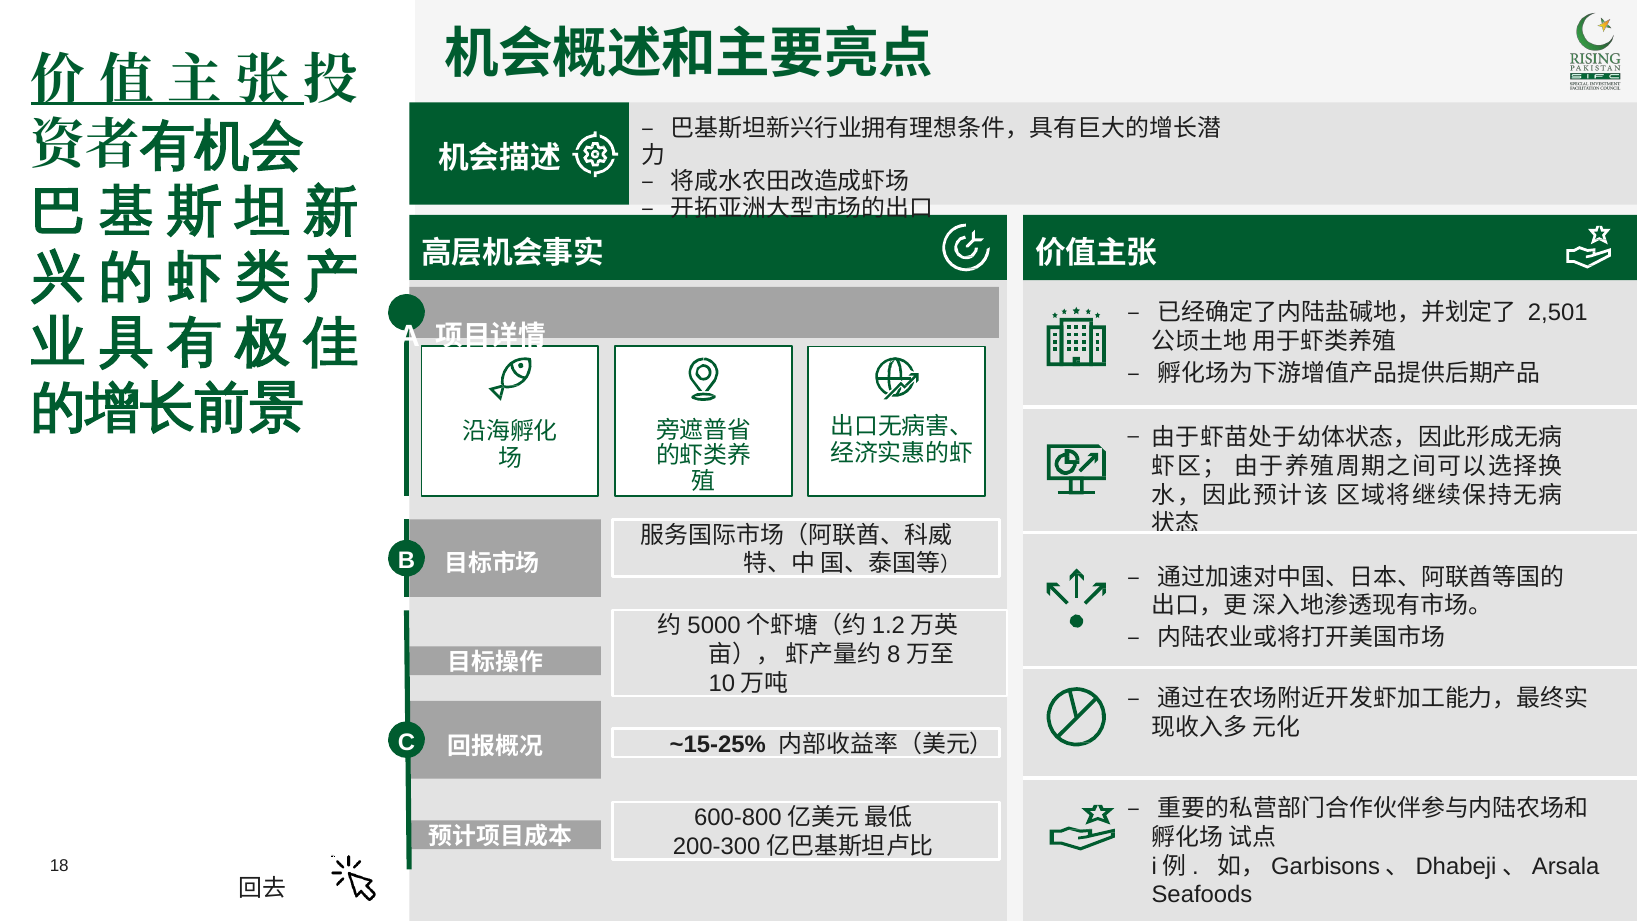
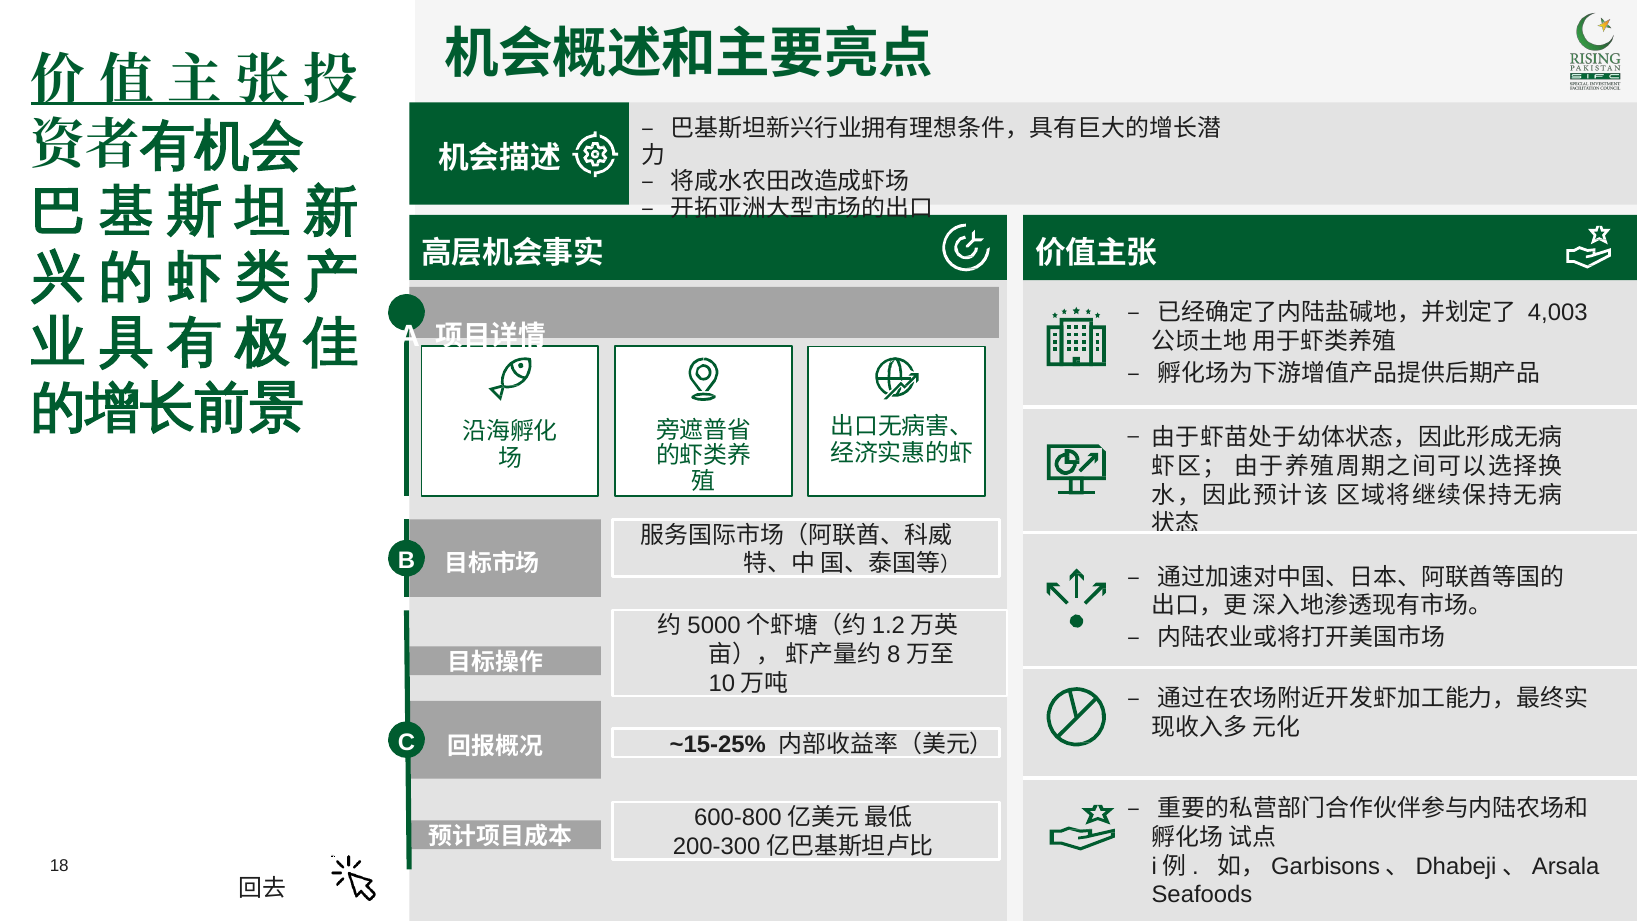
2,501: 2,501 -> 4,003
